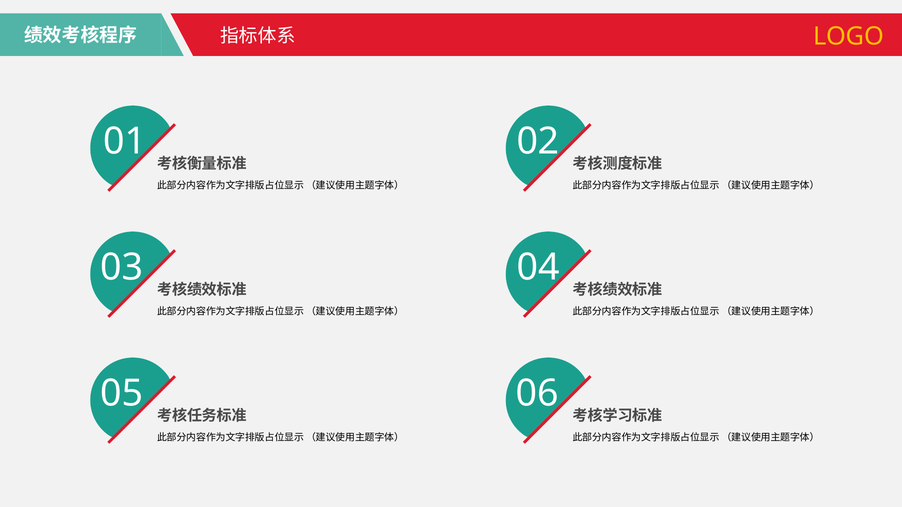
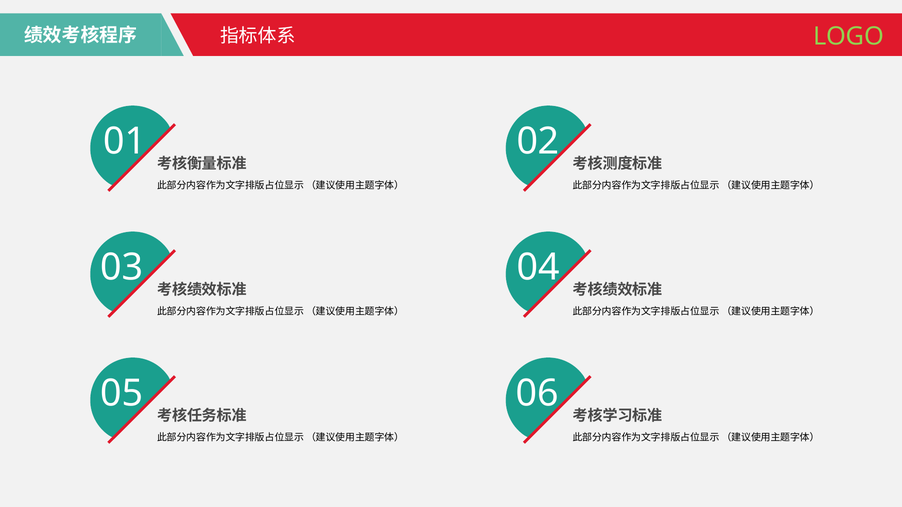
LOGO colour: yellow -> light green
